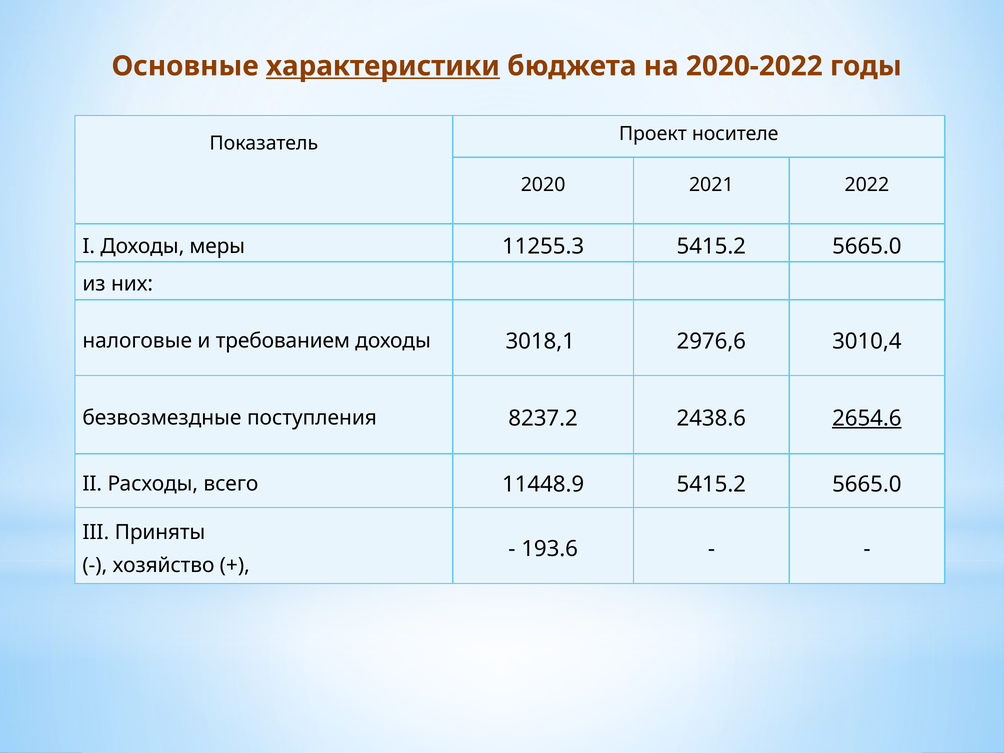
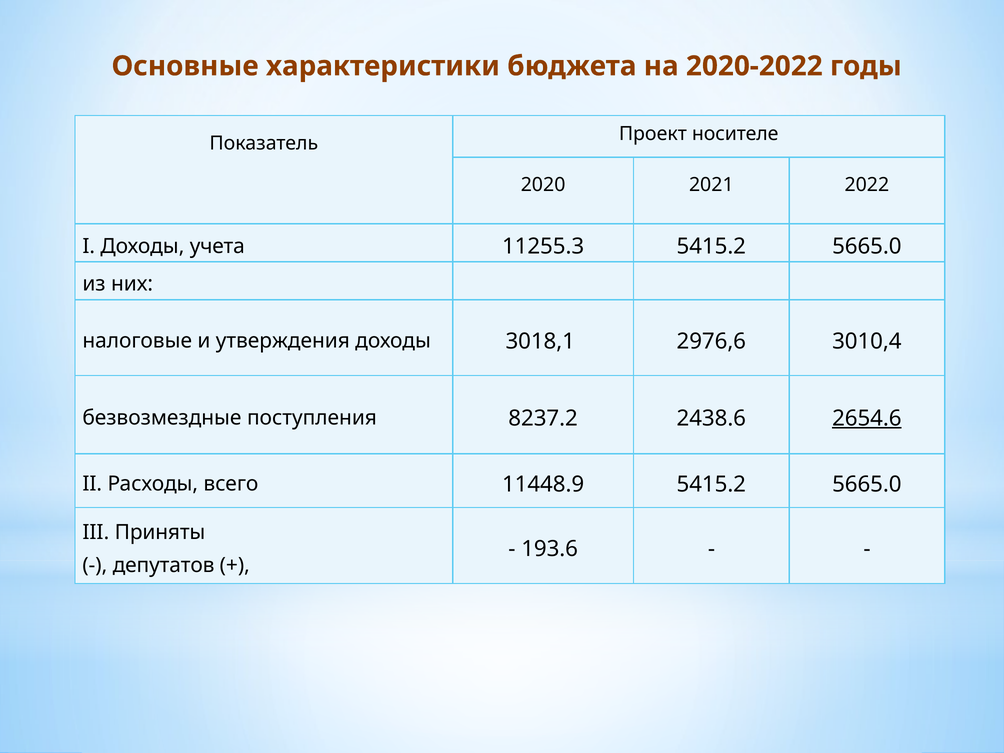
характеристики underline: present -> none
меры: меры -> учета
требованием: требованием -> утверждения
хозяйство: хозяйство -> депутатов
